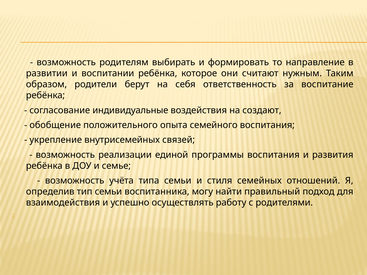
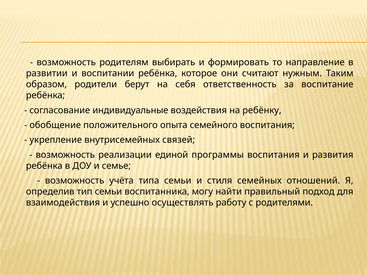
создают: создают -> ребёнку
